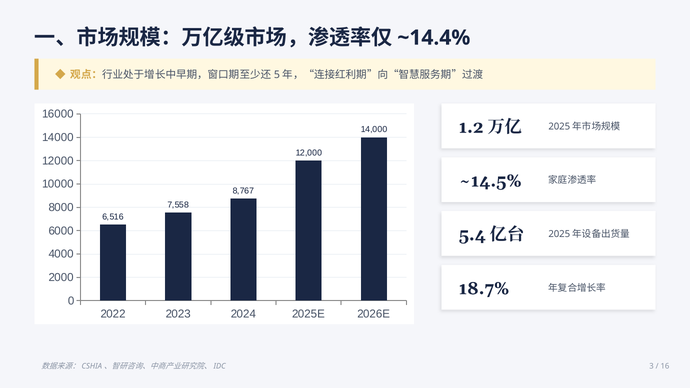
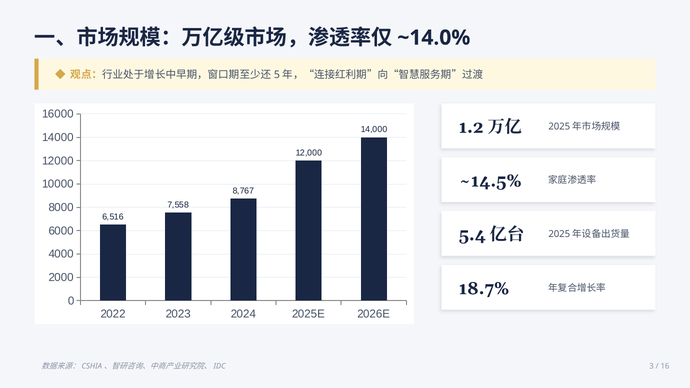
~14.4%: ~14.4% -> ~14.0%
